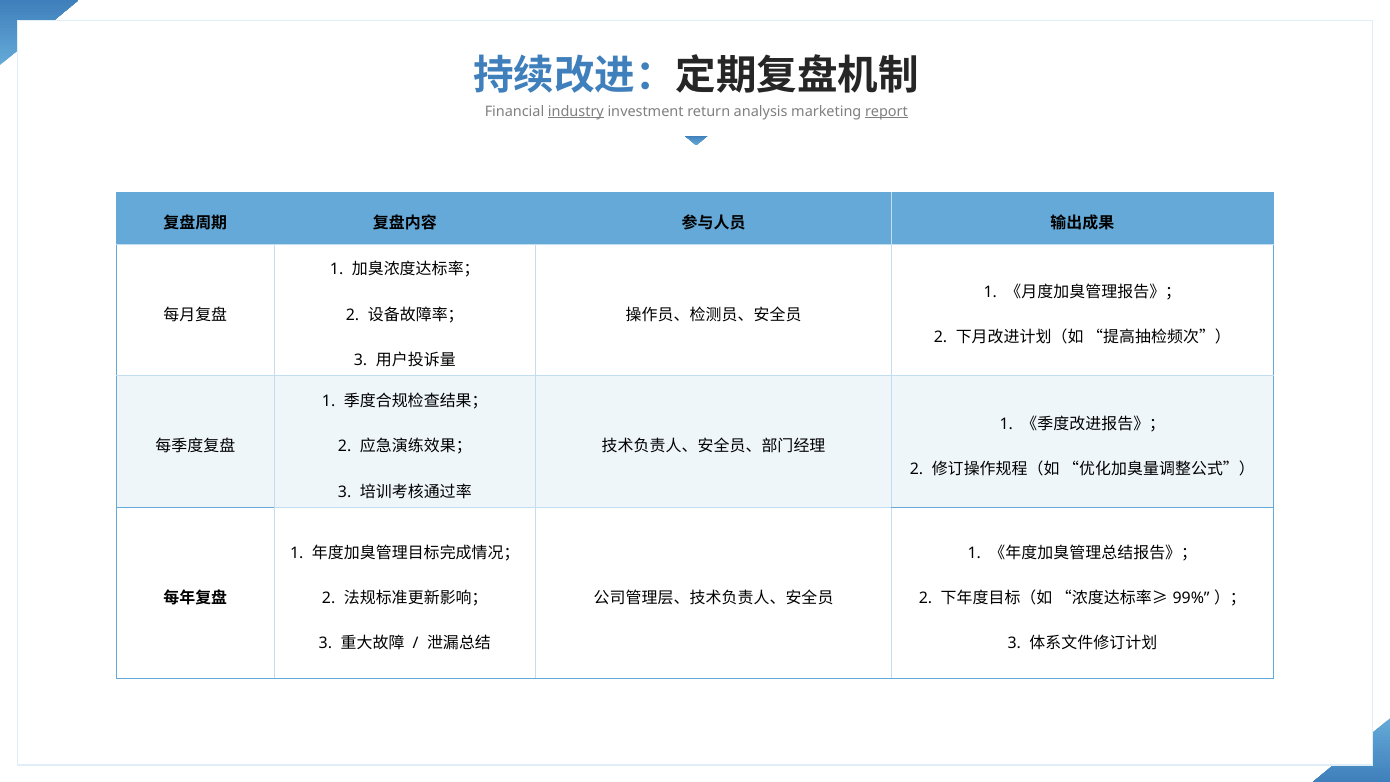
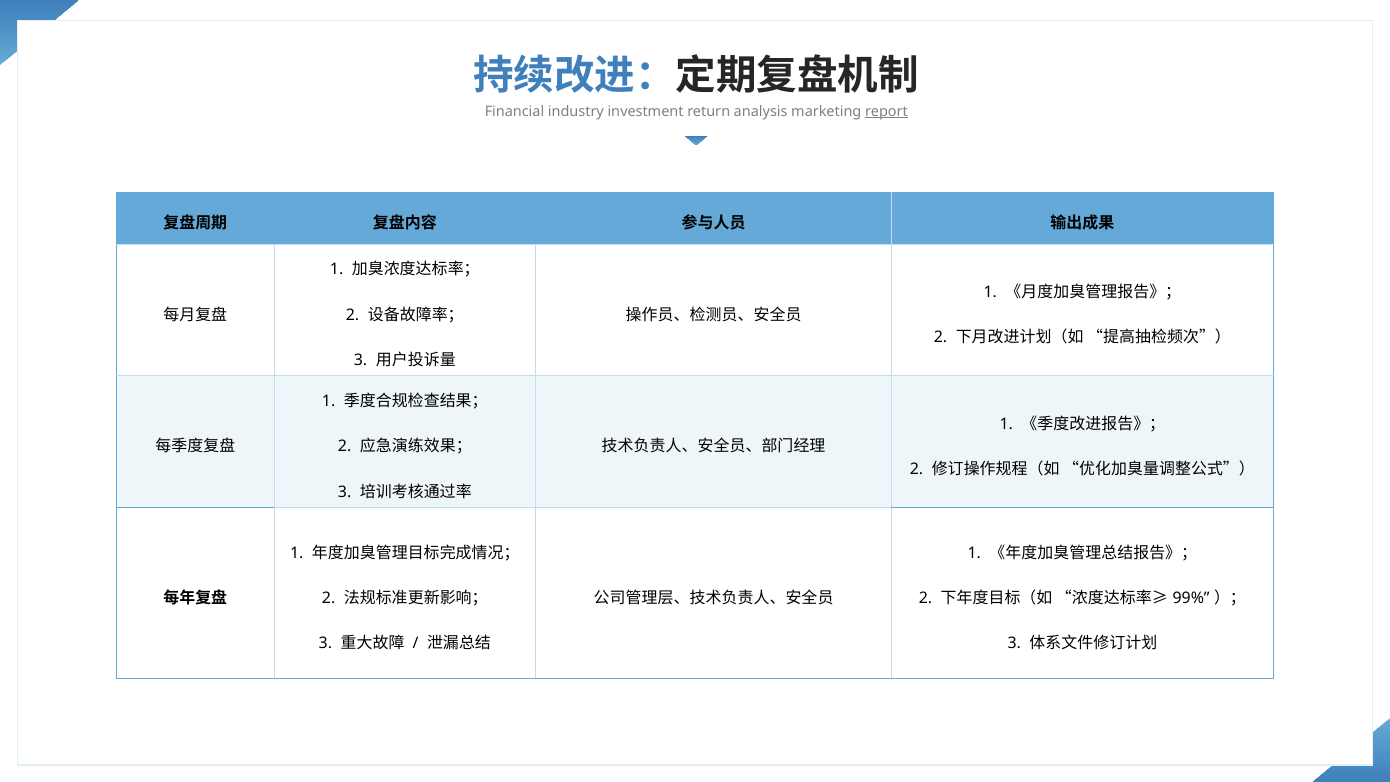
industry underline: present -> none
